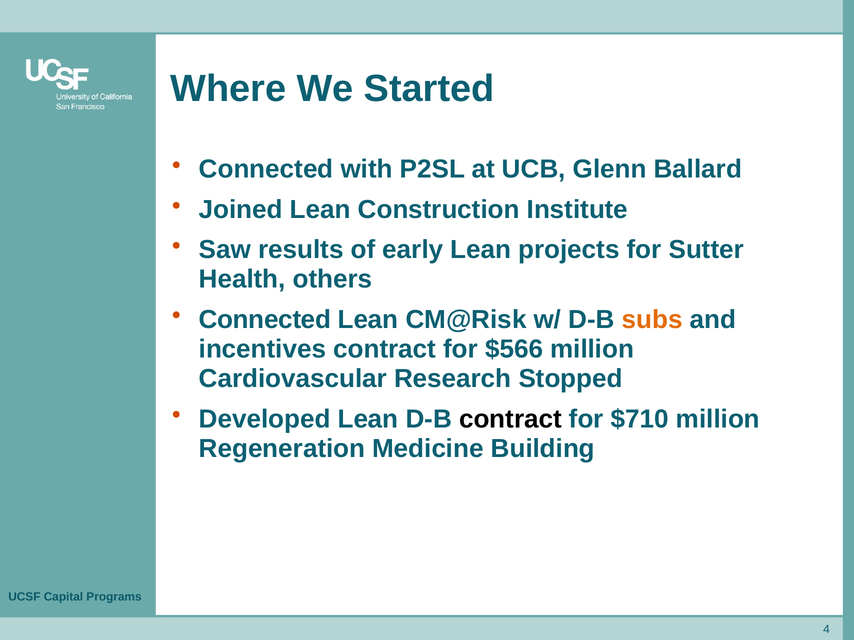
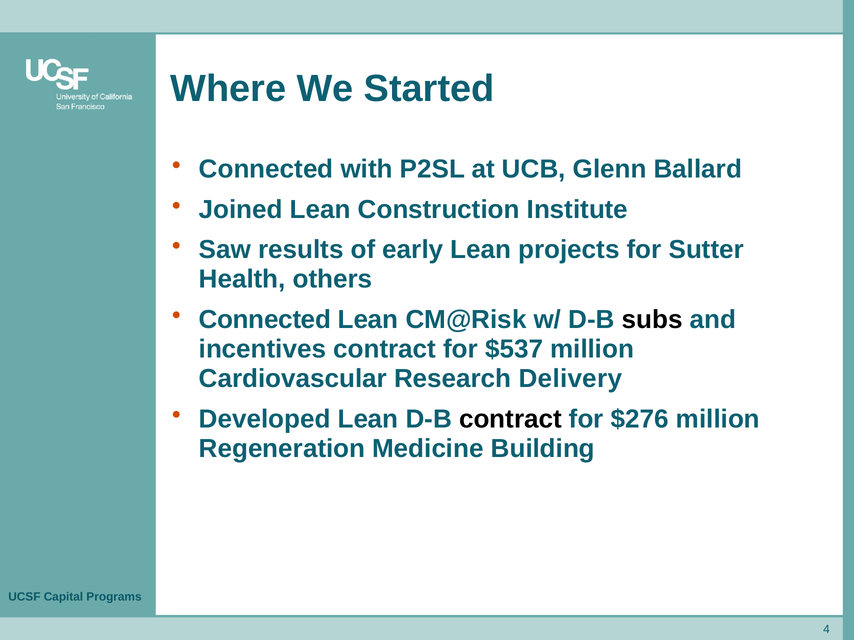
subs colour: orange -> black
$566: $566 -> $537
Stopped: Stopped -> Delivery
$710: $710 -> $276
